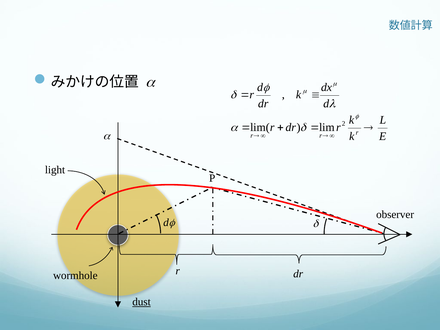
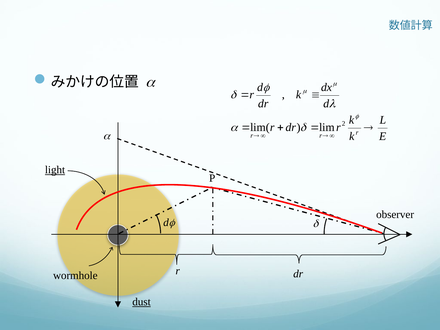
light underline: none -> present
